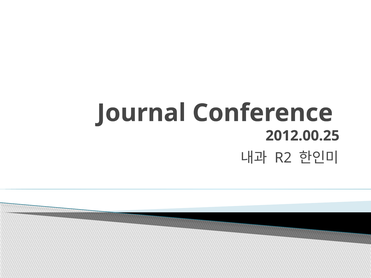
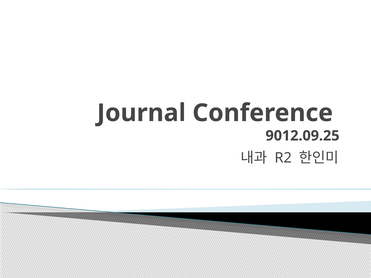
2012.00.25: 2012.00.25 -> 9012.09.25
